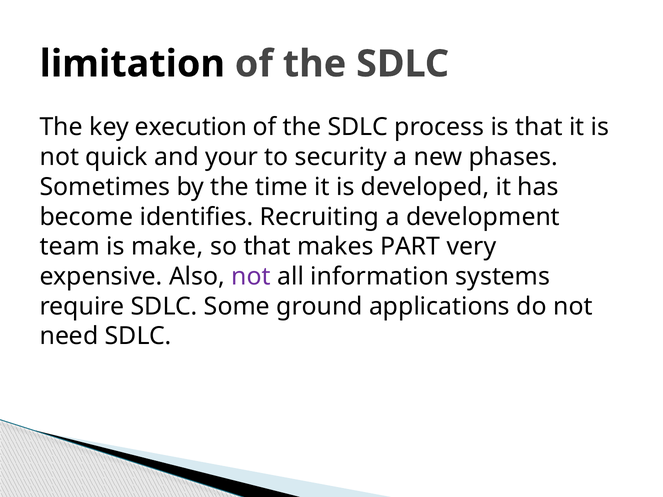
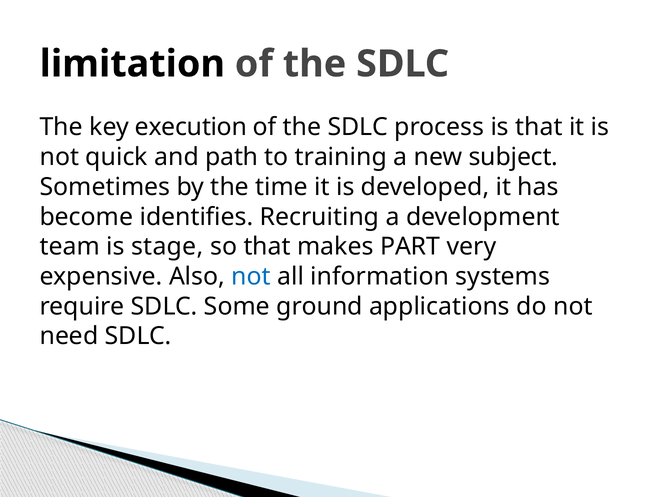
your: your -> path
security: security -> training
phases: phases -> subject
make: make -> stage
not at (251, 277) colour: purple -> blue
